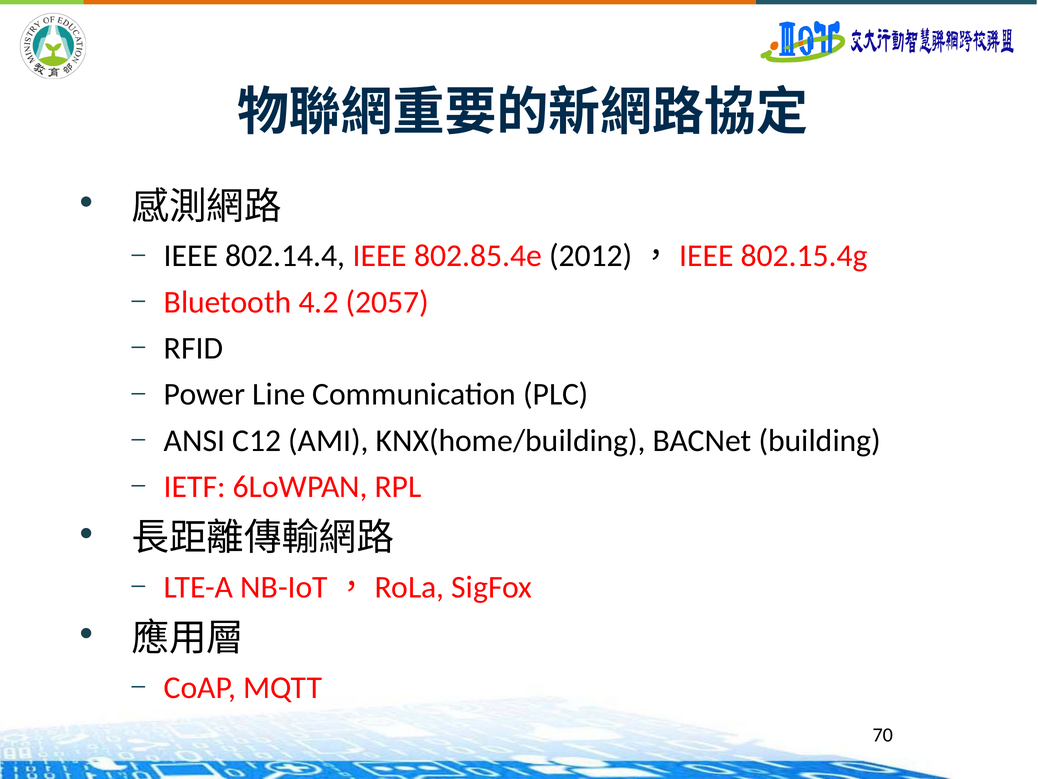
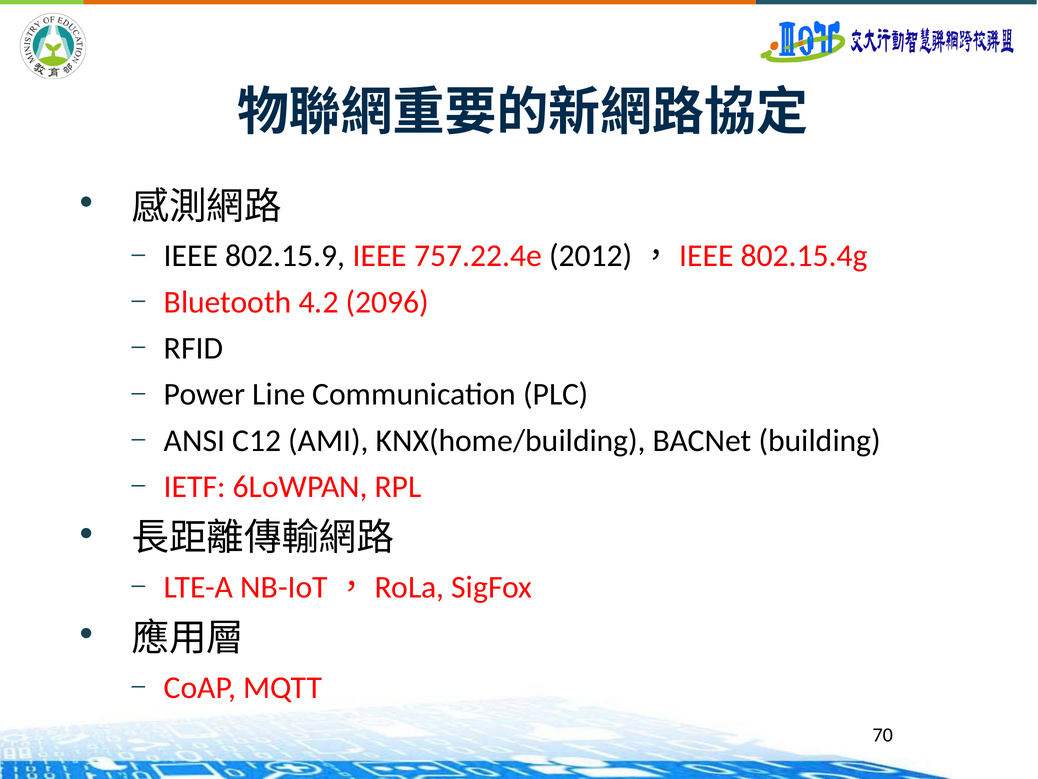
802.14.4: 802.14.4 -> 802.15.9
802.85.4e: 802.85.4e -> 757.22.4e
2057: 2057 -> 2096
